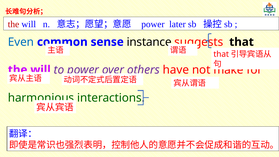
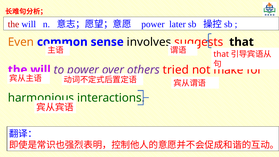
Even colour: blue -> orange
instance: instance -> involves
have: have -> tried
